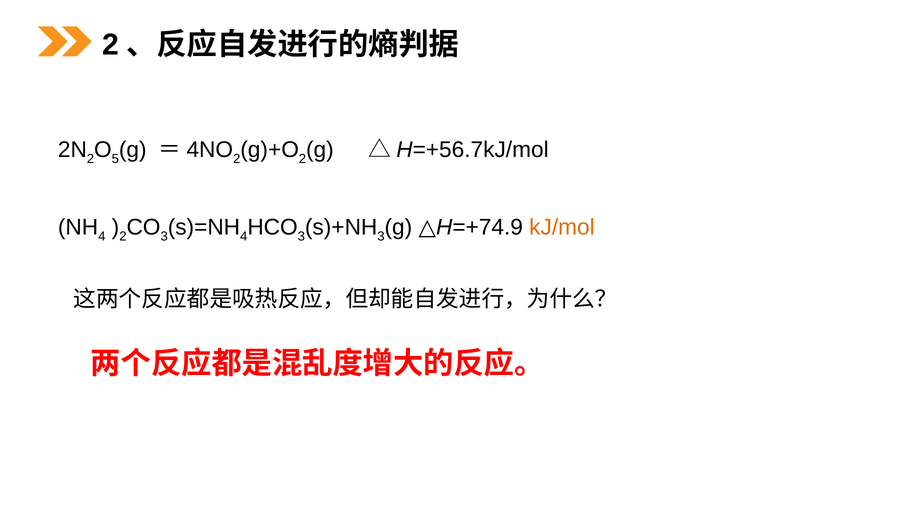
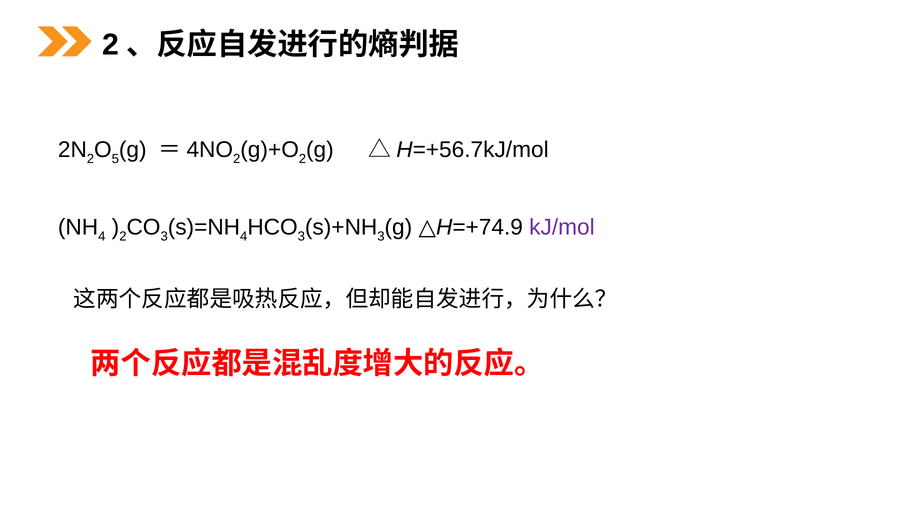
kJ/mol colour: orange -> purple
